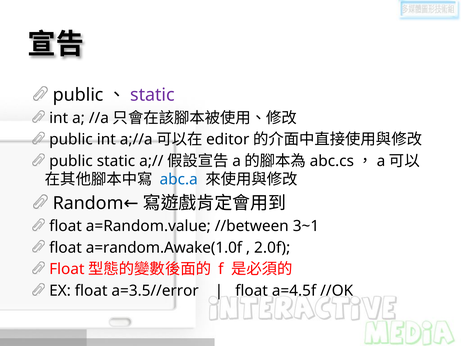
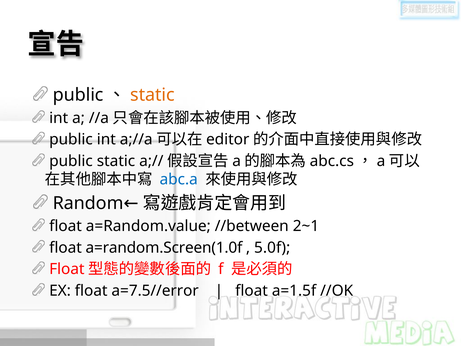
static at (152, 95) colour: purple -> orange
3~1: 3~1 -> 2~1
a=random.Awake(1.0f: a=random.Awake(1.0f -> a=random.Screen(1.0f
2.0f: 2.0f -> 5.0f
a=3.5//error: a=3.5//error -> a=7.5//error
a=4.5f: a=4.5f -> a=1.5f
